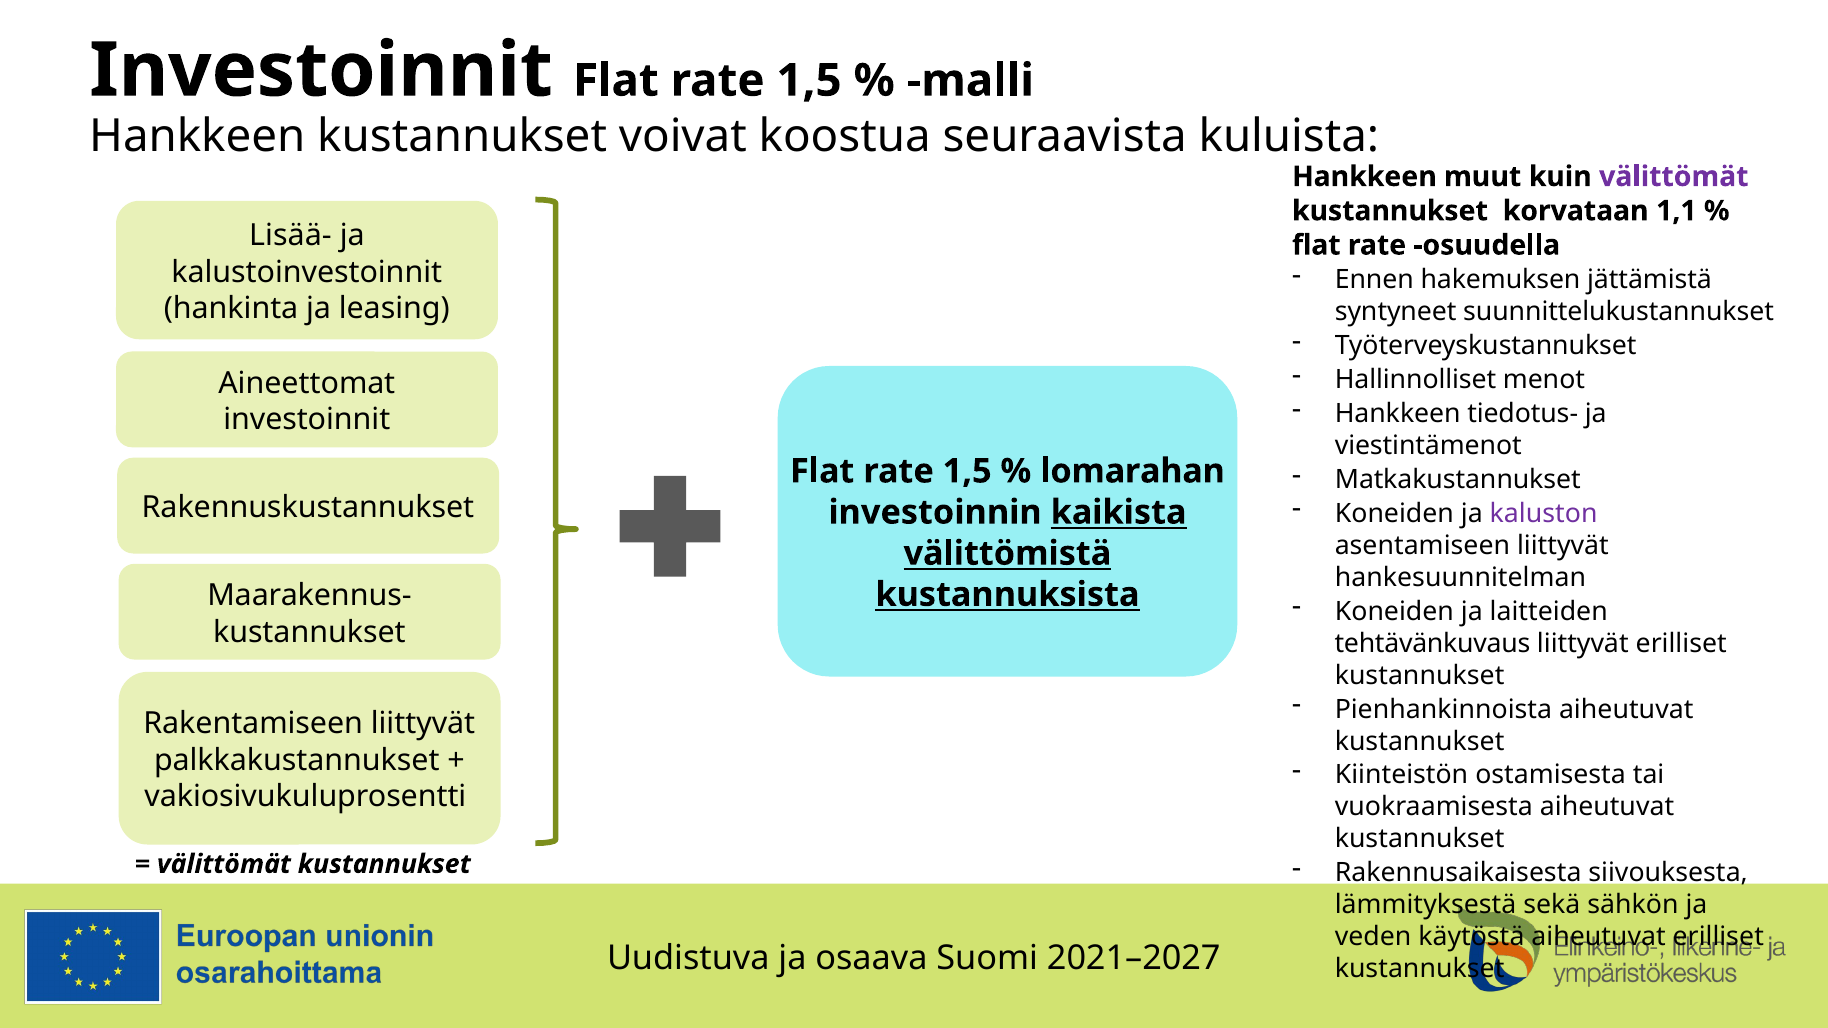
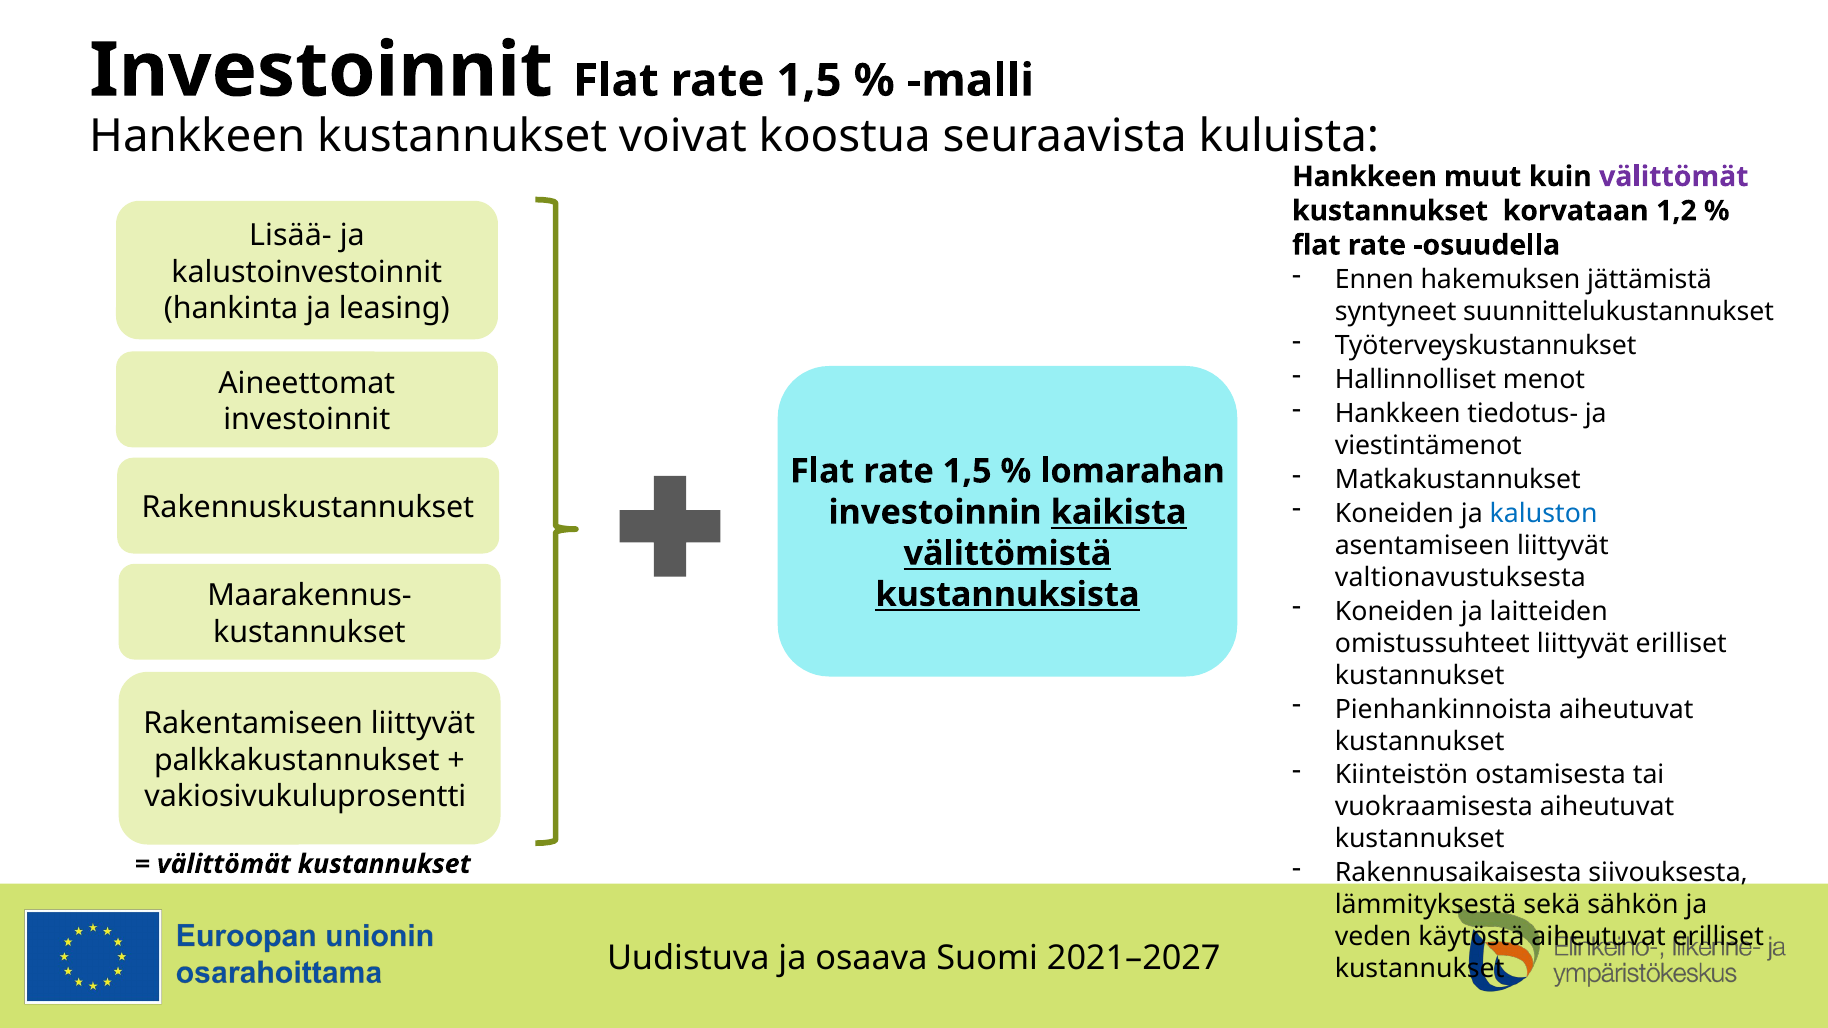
1,1: 1,1 -> 1,2
kaluston colour: purple -> blue
hankesuunnitelman: hankesuunnitelman -> valtionavustuksesta
tehtävänkuvaus: tehtävänkuvaus -> omistussuhteet
